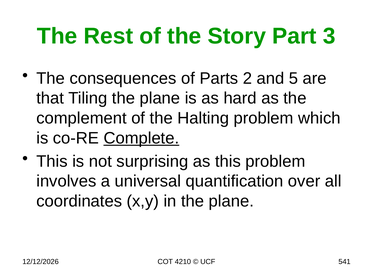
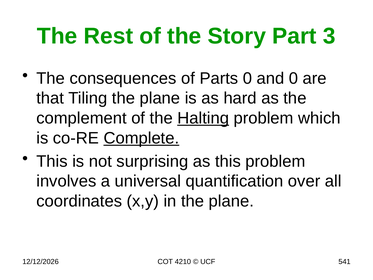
Parts 2: 2 -> 0
and 5: 5 -> 0
Halting underline: none -> present
